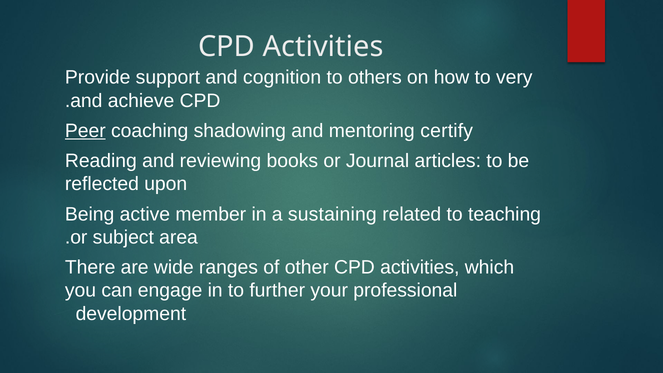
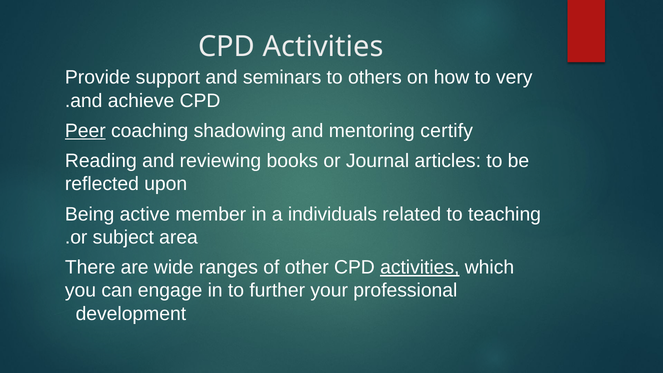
cognition: cognition -> seminars
sustaining: sustaining -> individuals
activities at (420, 267) underline: none -> present
